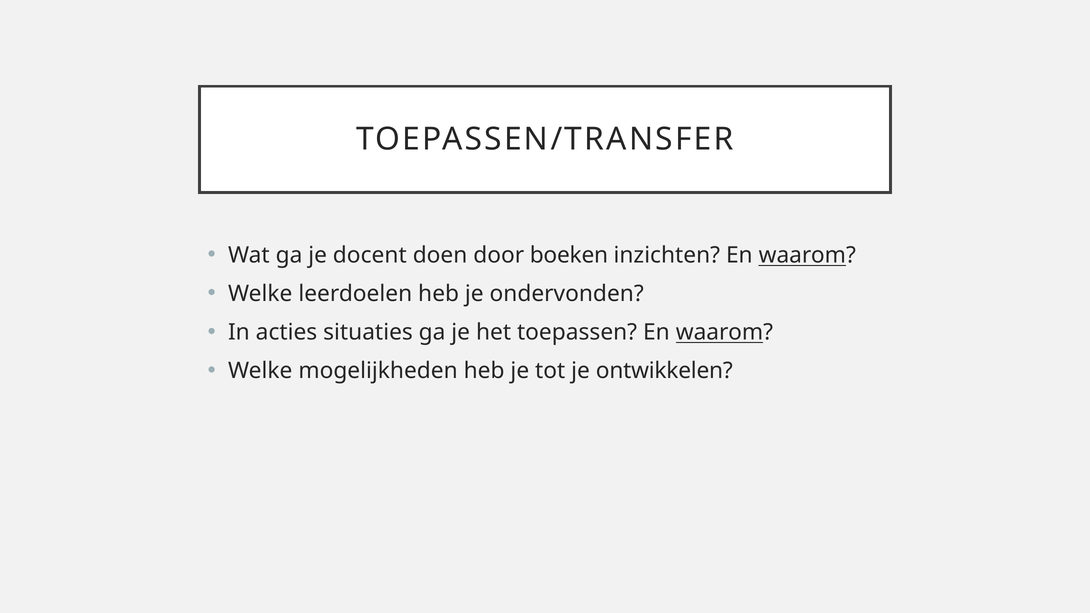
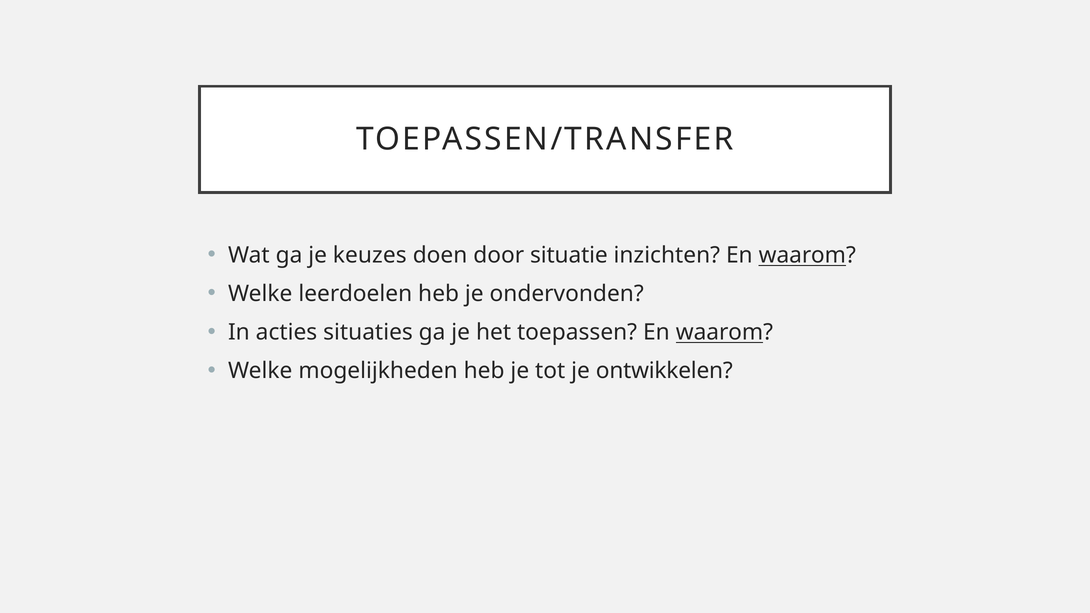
docent: docent -> keuzes
boeken: boeken -> situatie
